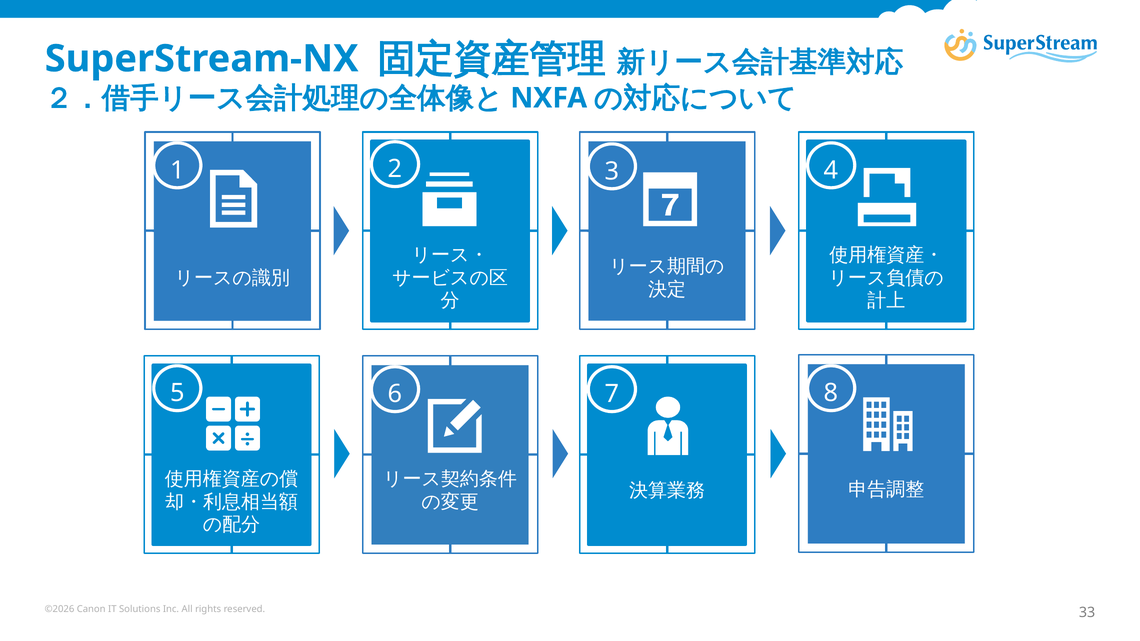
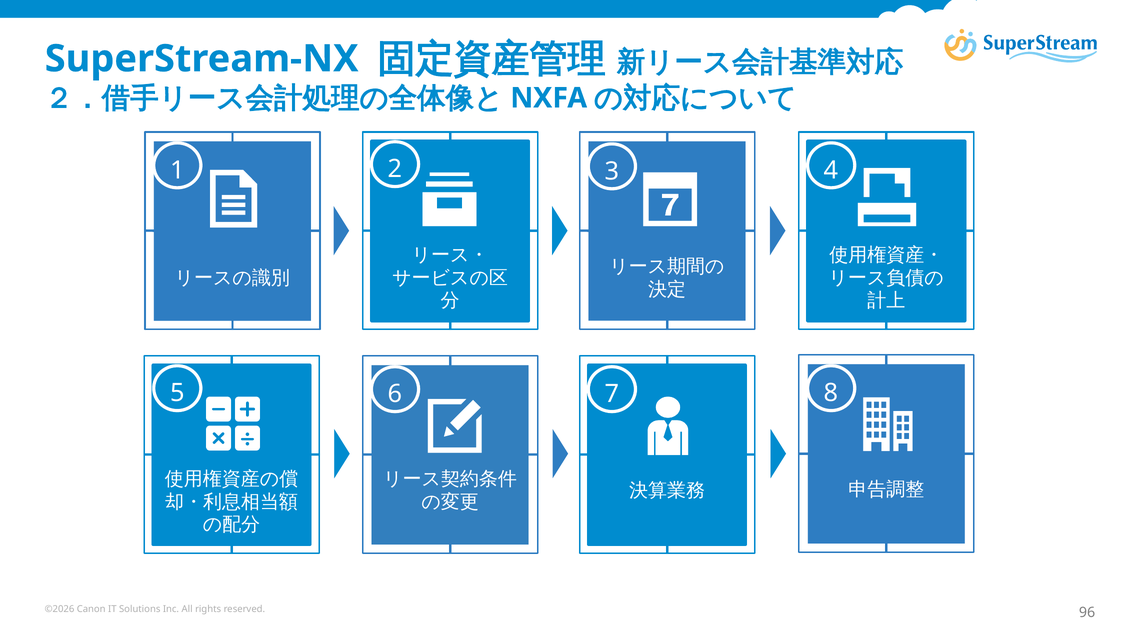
33: 33 -> 96
